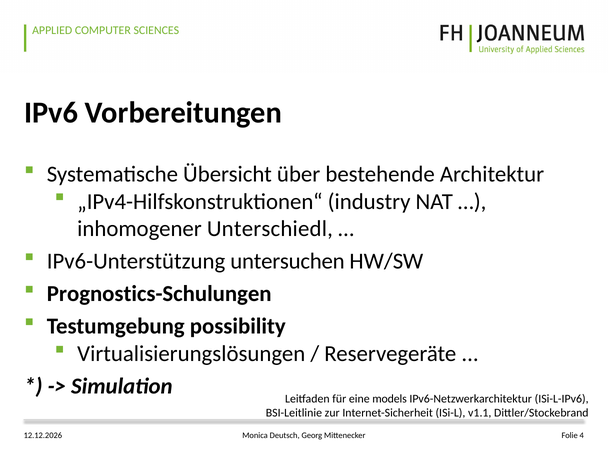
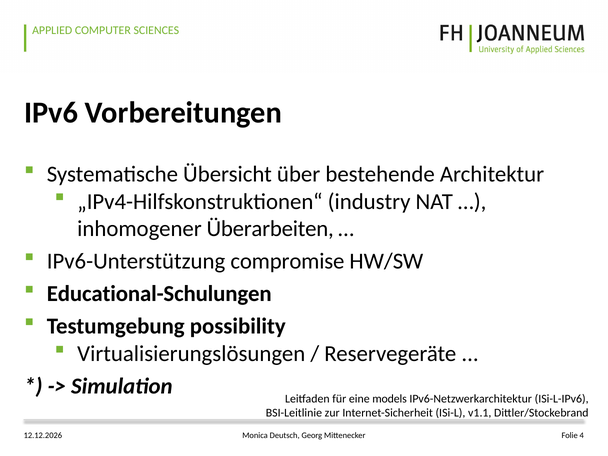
Unterschiedl: Unterschiedl -> Überarbeiten
untersuchen: untersuchen -> compromise
Prognostics-Schulungen: Prognostics-Schulungen -> Educational-Schulungen
